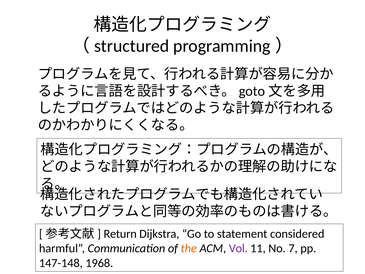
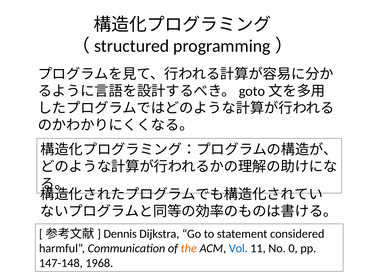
Return: Return -> Dennis
Vol colour: purple -> blue
7: 7 -> 0
